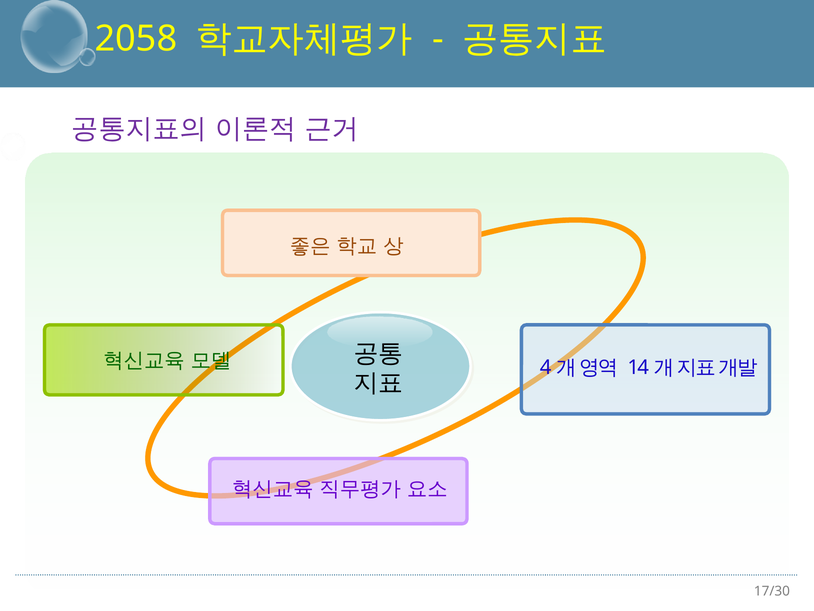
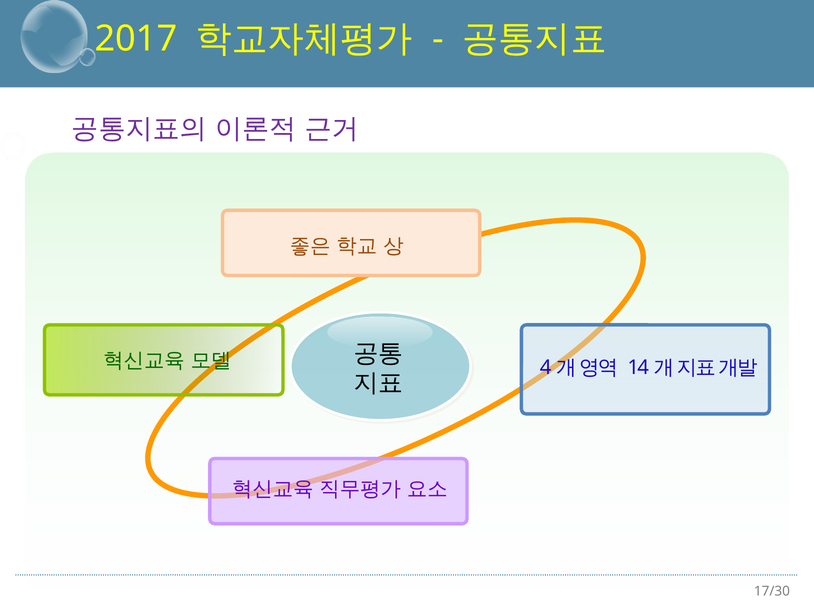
2058: 2058 -> 2017
